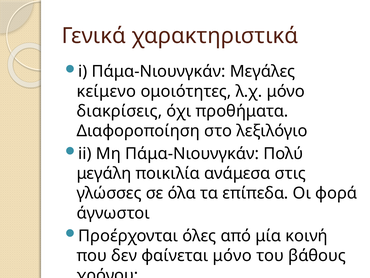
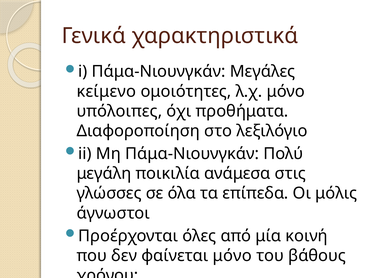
διακρίσεις: διακρίσεις -> υπόλοιπες
φορά: φορά -> μόλις
